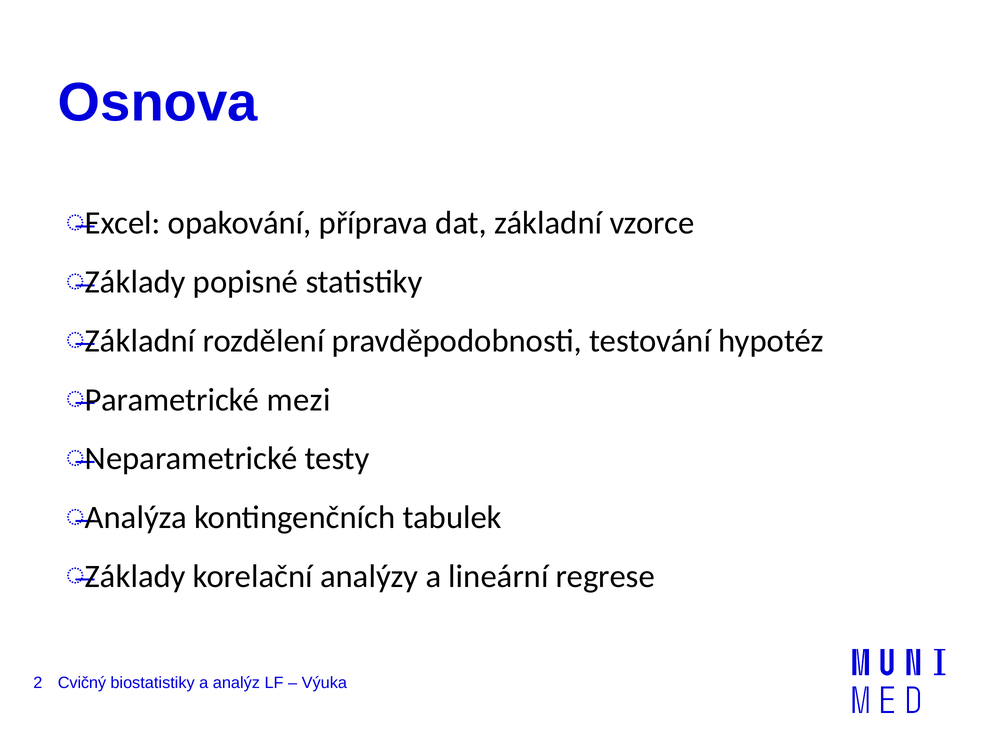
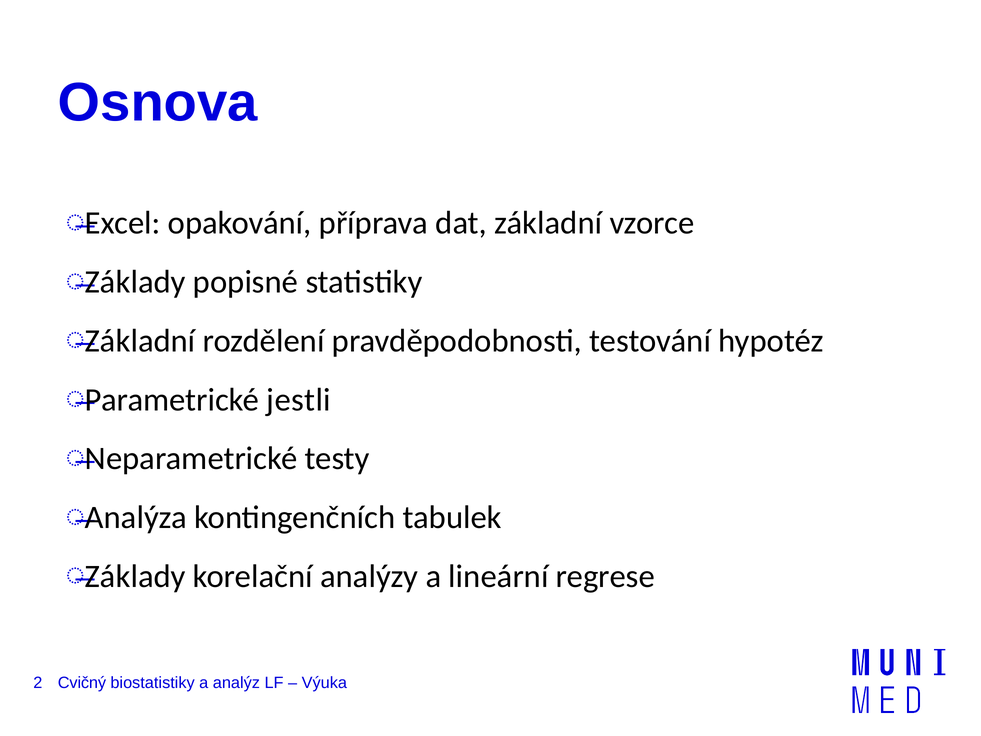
mezi: mezi -> jestli
